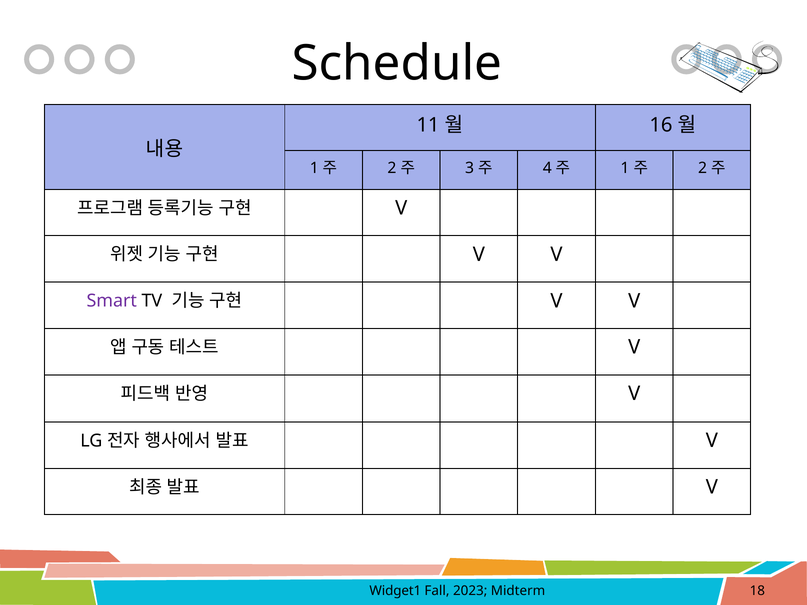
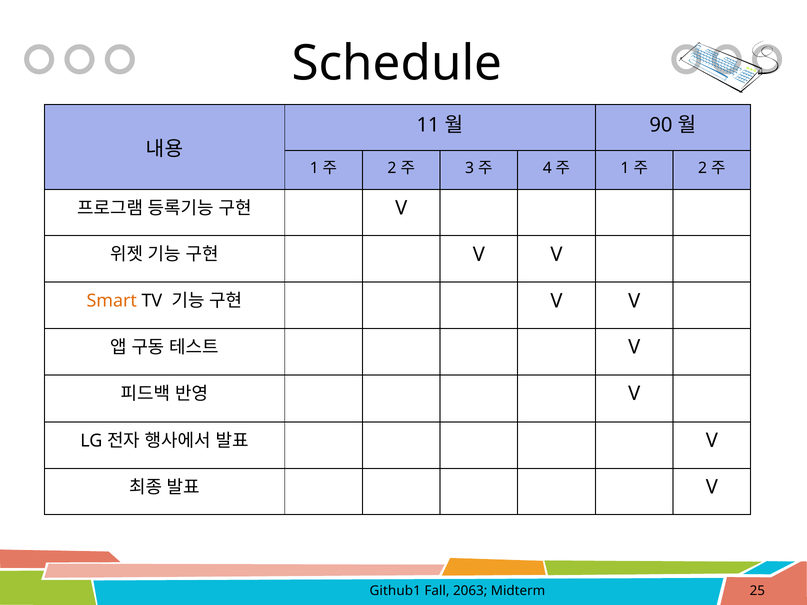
16: 16 -> 90
Smart colour: purple -> orange
Widget1: Widget1 -> Github1
2023: 2023 -> 2063
18: 18 -> 25
